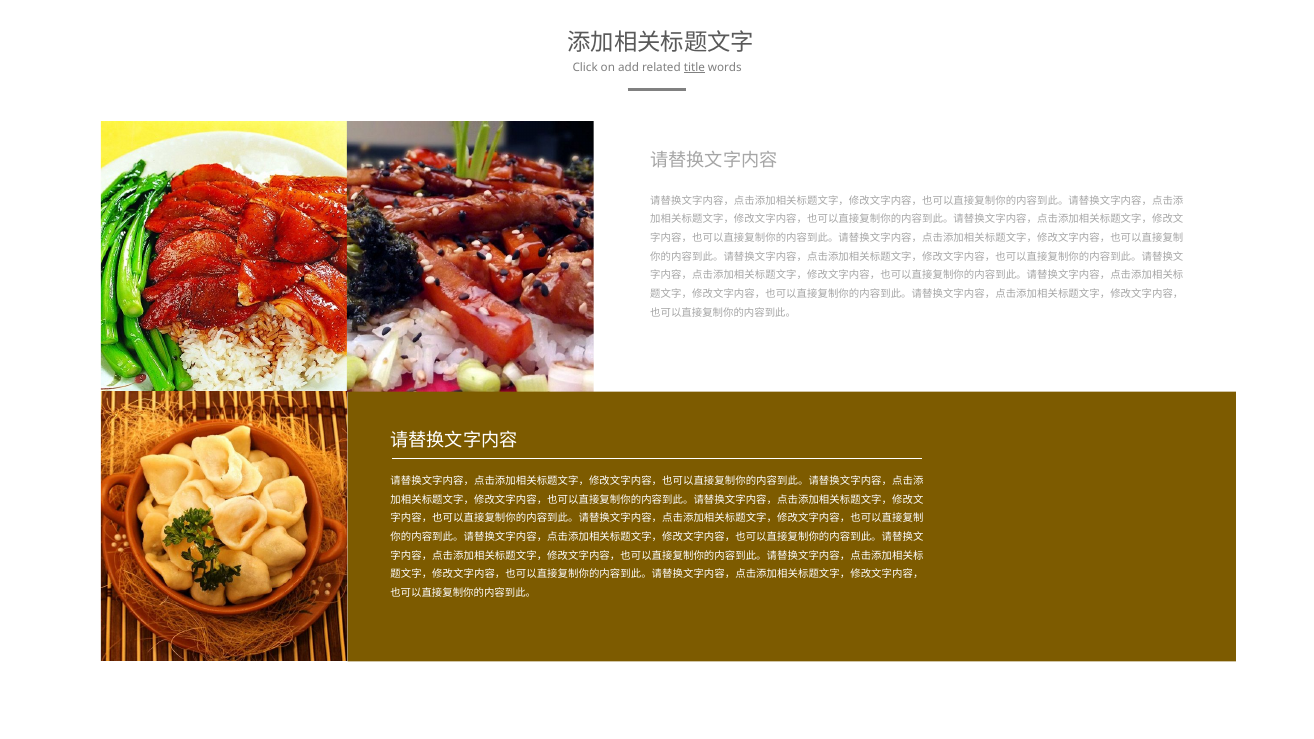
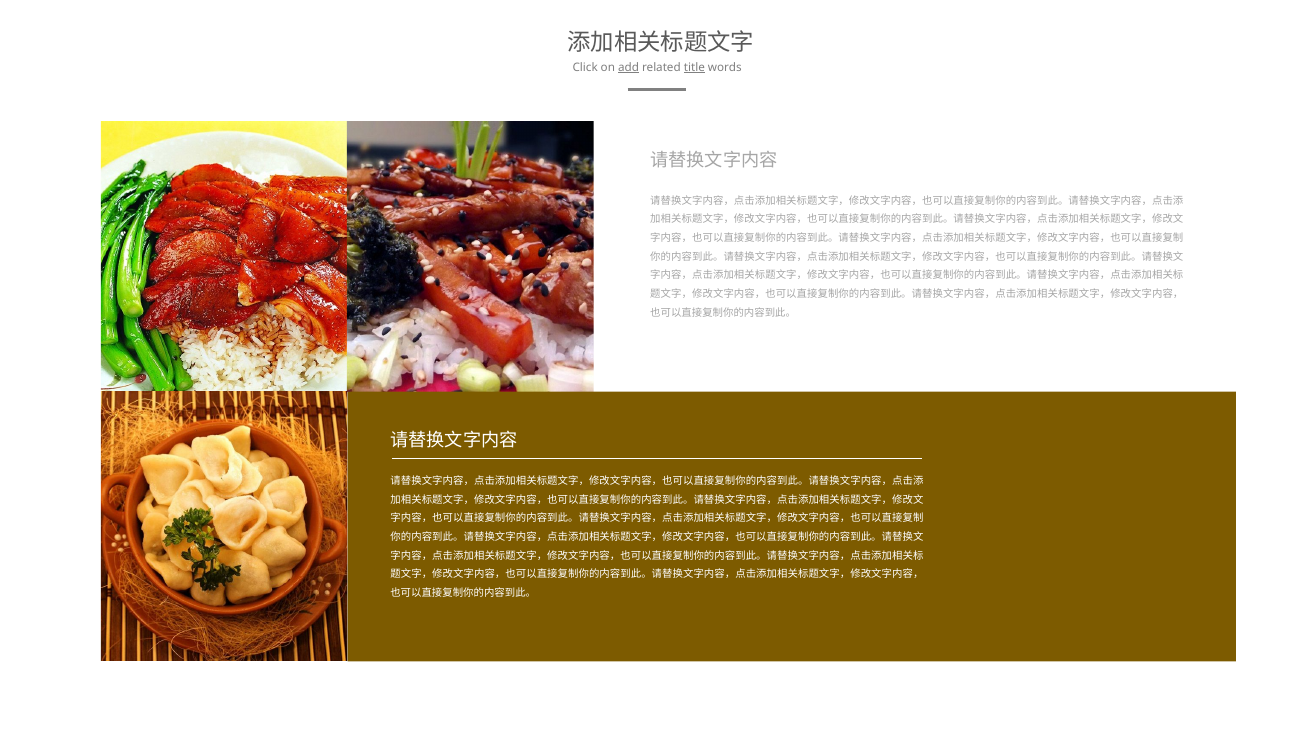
add underline: none -> present
